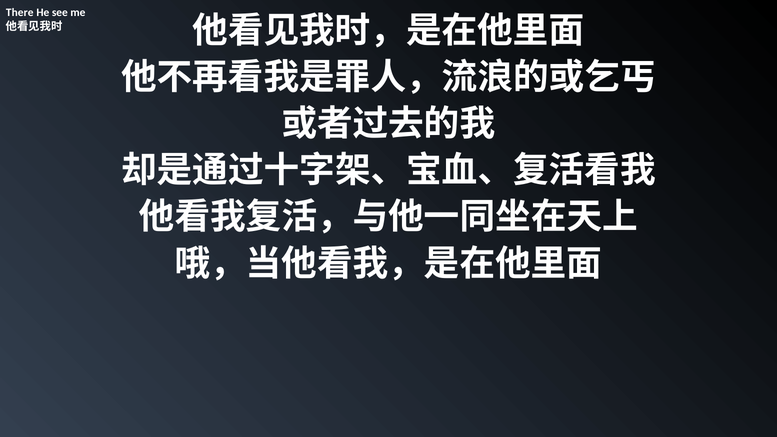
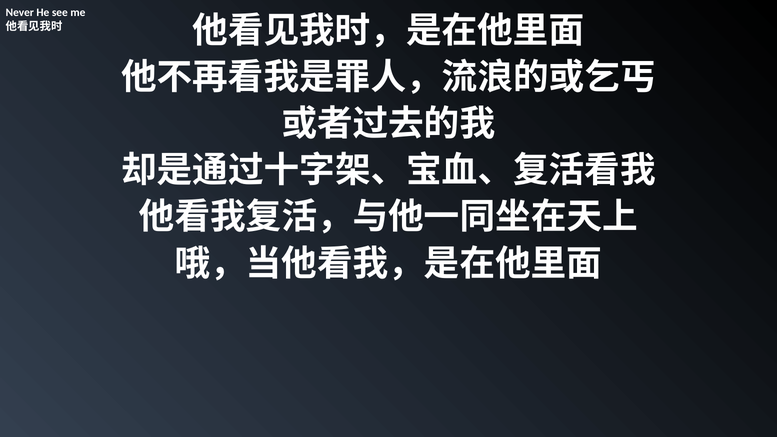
There: There -> Never
